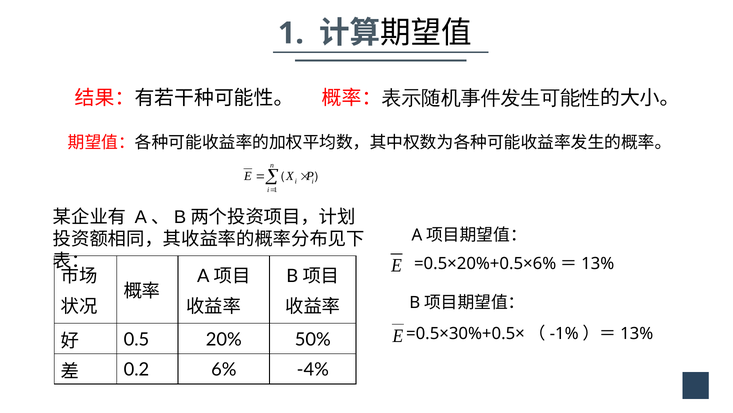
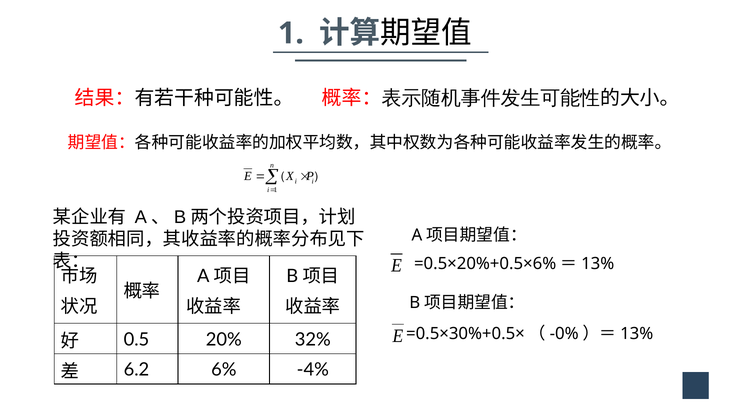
-1%: -1% -> -0%
50%: 50% -> 32%
0.2: 0.2 -> 6.2
